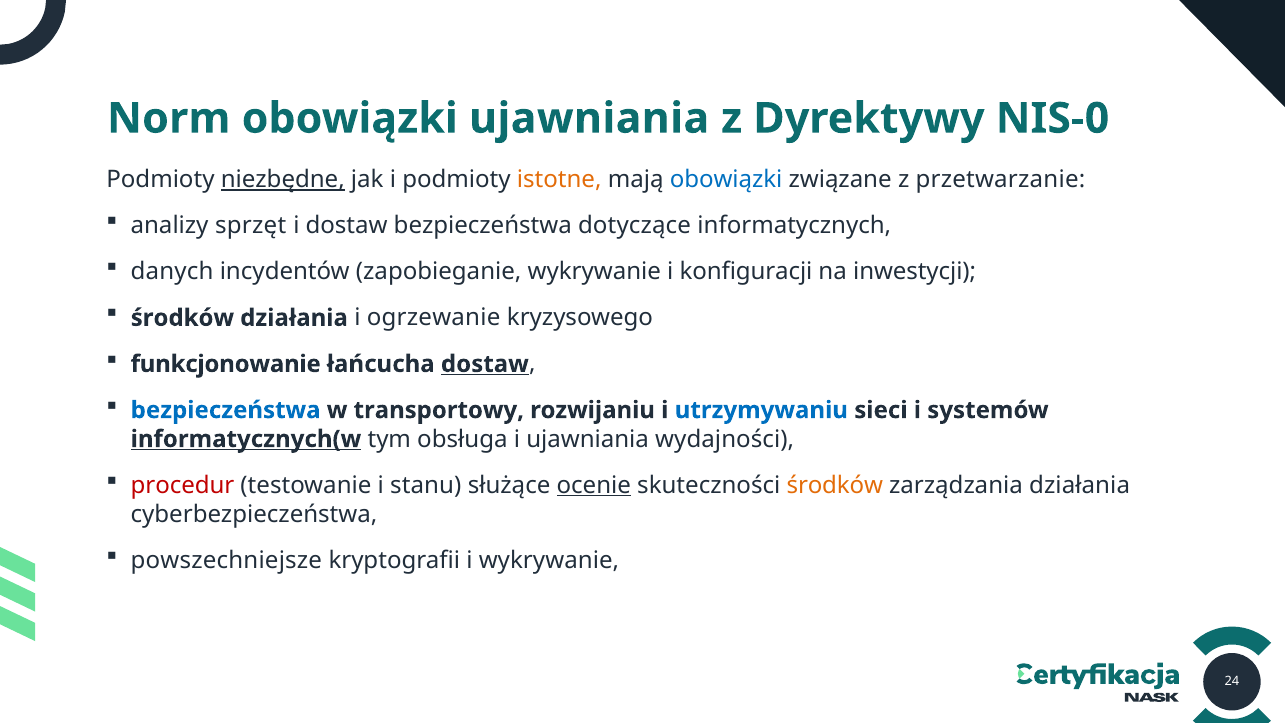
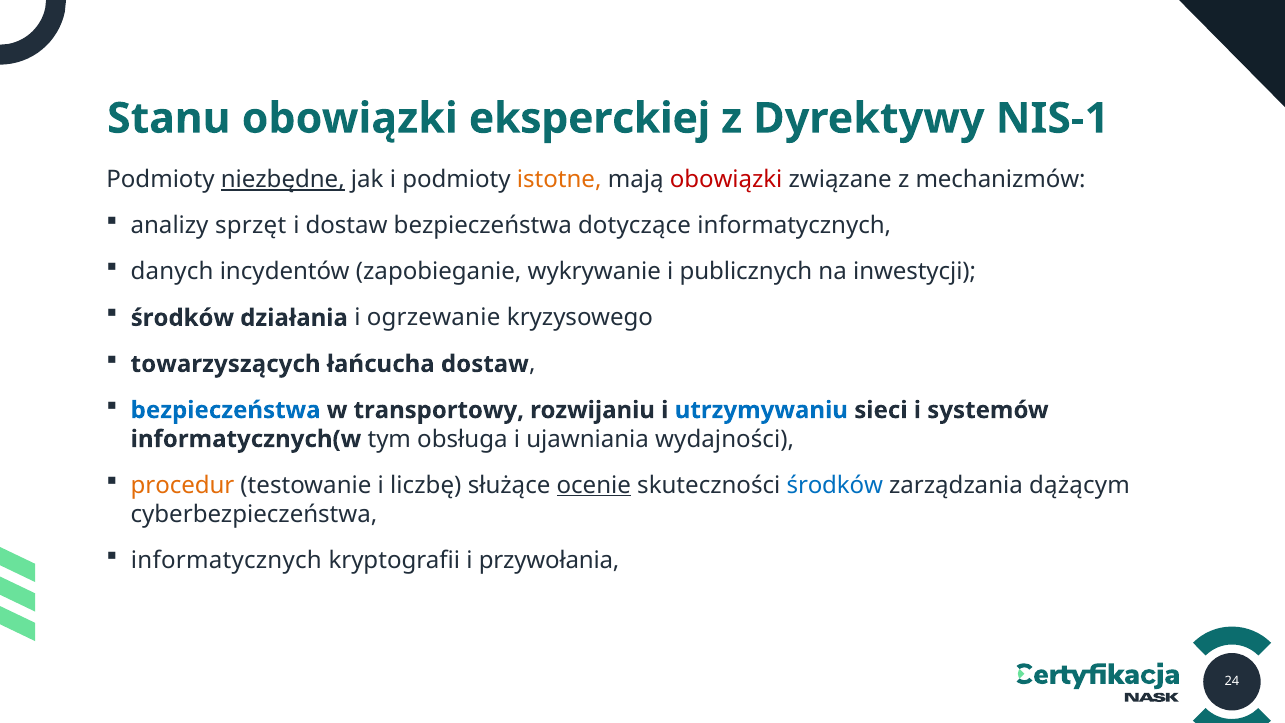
Norm: Norm -> Stanu
obowiązki ujawniania: ujawniania -> eksperckiej
NIS-0: NIS-0 -> NIS-1
obowiązki at (726, 179) colour: blue -> red
przetwarzanie: przetwarzanie -> mechanizmów
konfiguracji: konfiguracji -> publicznych
funkcjonowanie: funkcjonowanie -> towarzyszących
dostaw at (485, 364) underline: present -> none
informatycznych(w underline: present -> none
procedur colour: red -> orange
stanu: stanu -> liczbę
środków at (835, 485) colour: orange -> blue
zarządzania działania: działania -> dążącym
powszechniejsze at (226, 560): powszechniejsze -> informatycznych
i wykrywanie: wykrywanie -> przywołania
